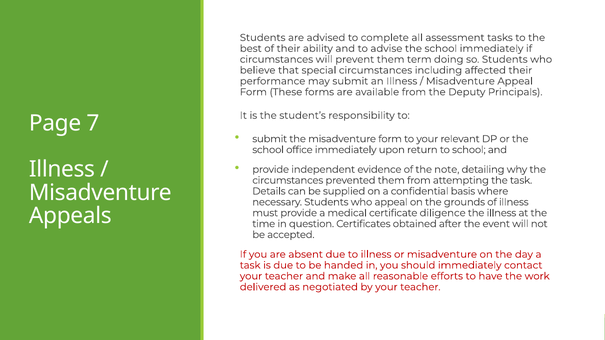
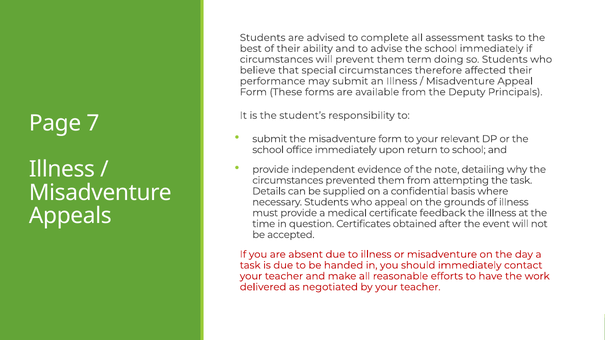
including: including -> therefore
diligence: diligence -> feedback
